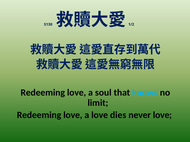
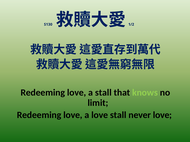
a soul: soul -> stall
knows colour: light blue -> light green
love dies: dies -> stall
